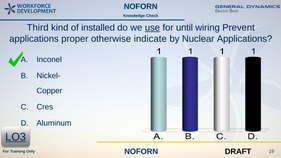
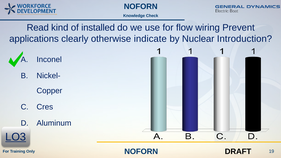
Third: Third -> Read
use underline: present -> none
until: until -> flow
proper: proper -> clearly
Nuclear Applications: Applications -> Introduction
